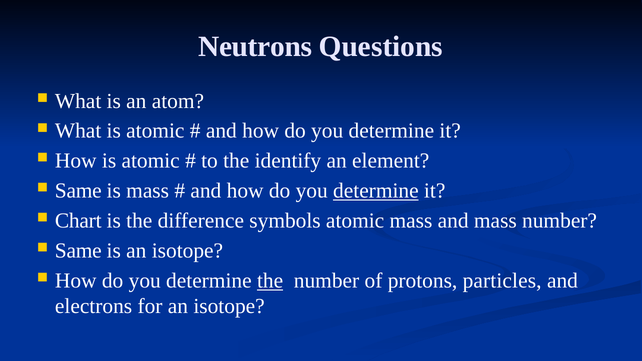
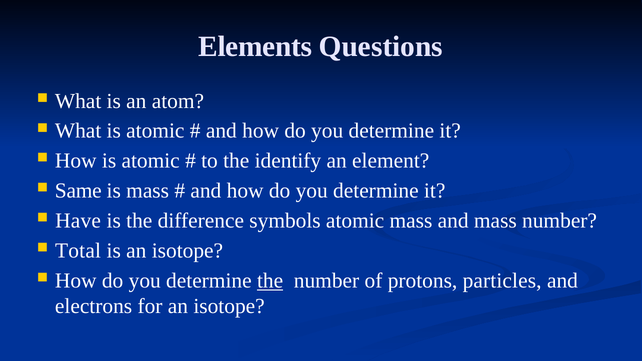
Neutrons: Neutrons -> Elements
determine at (376, 191) underline: present -> none
Chart: Chart -> Have
Same at (78, 251): Same -> Total
